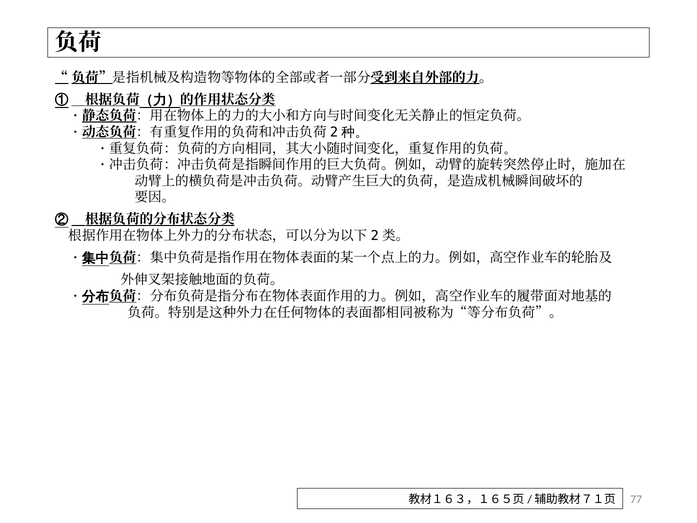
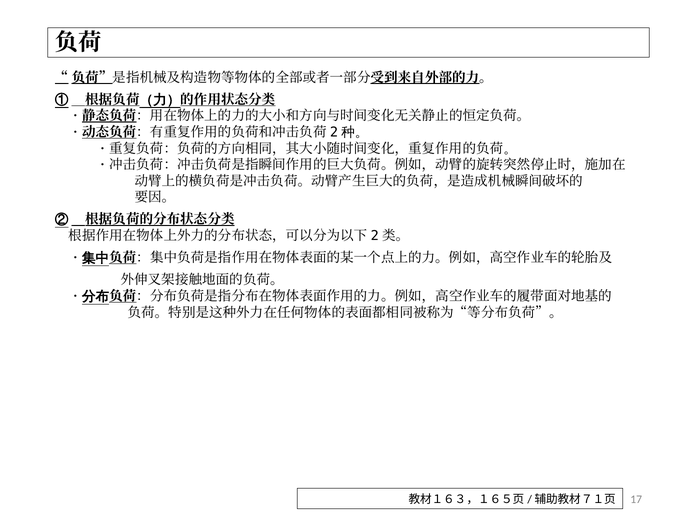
77: 77 -> 17
